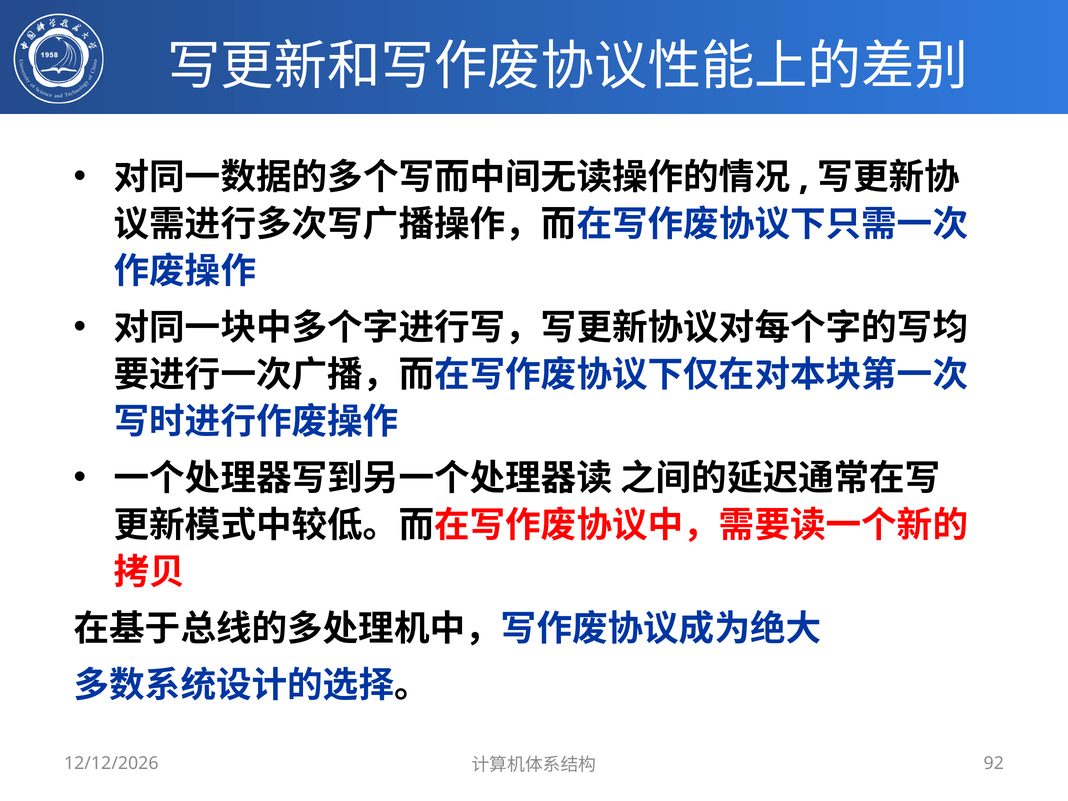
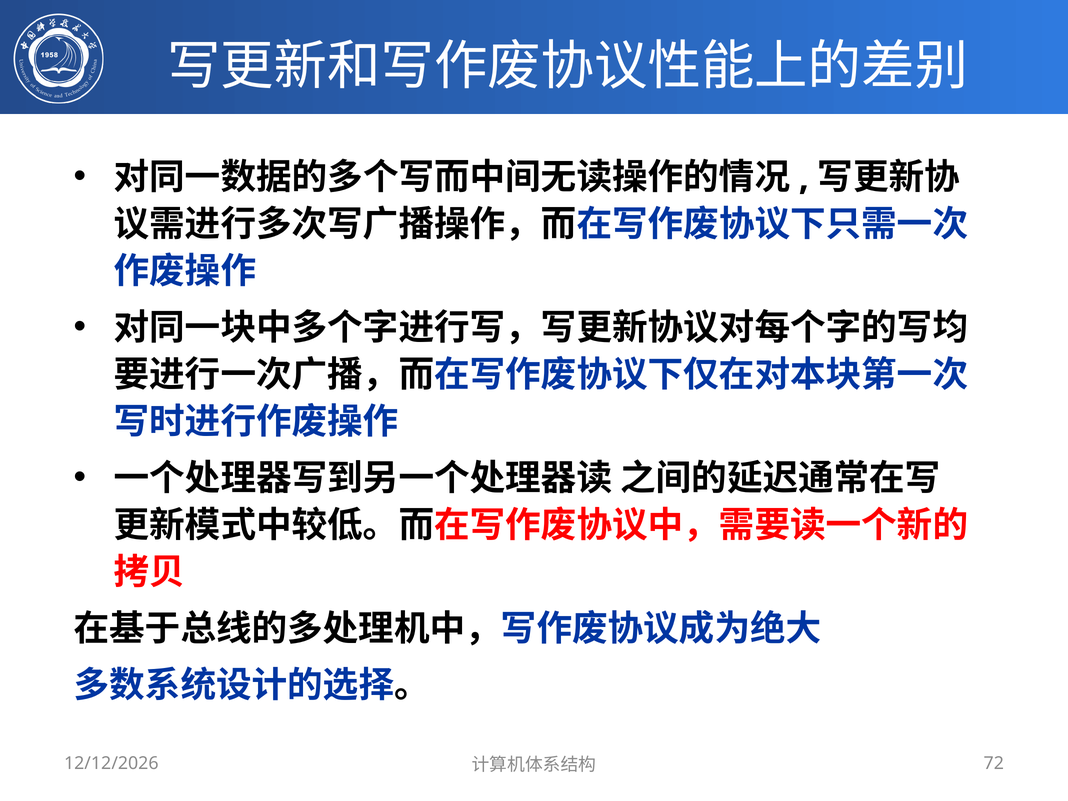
92: 92 -> 72
